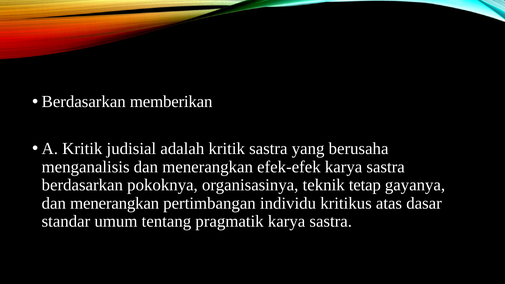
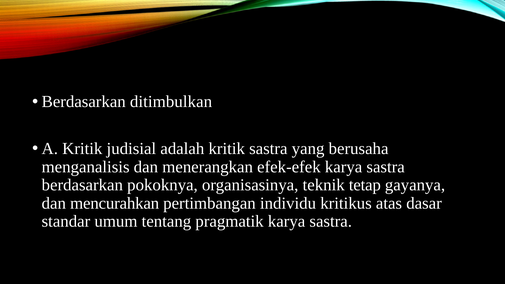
memberikan: memberikan -> ditimbulkan
menerangkan at (115, 203): menerangkan -> mencurahkan
